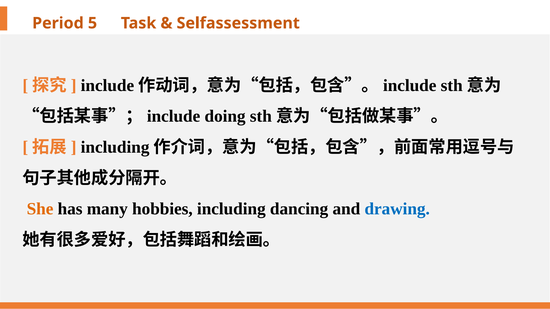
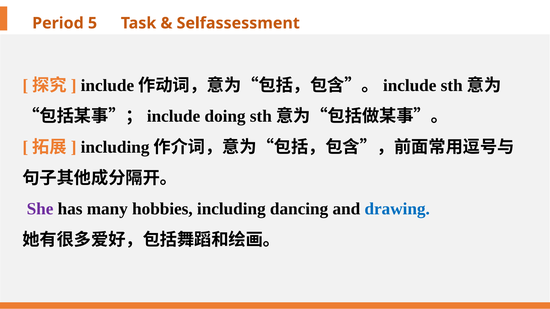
She colour: orange -> purple
